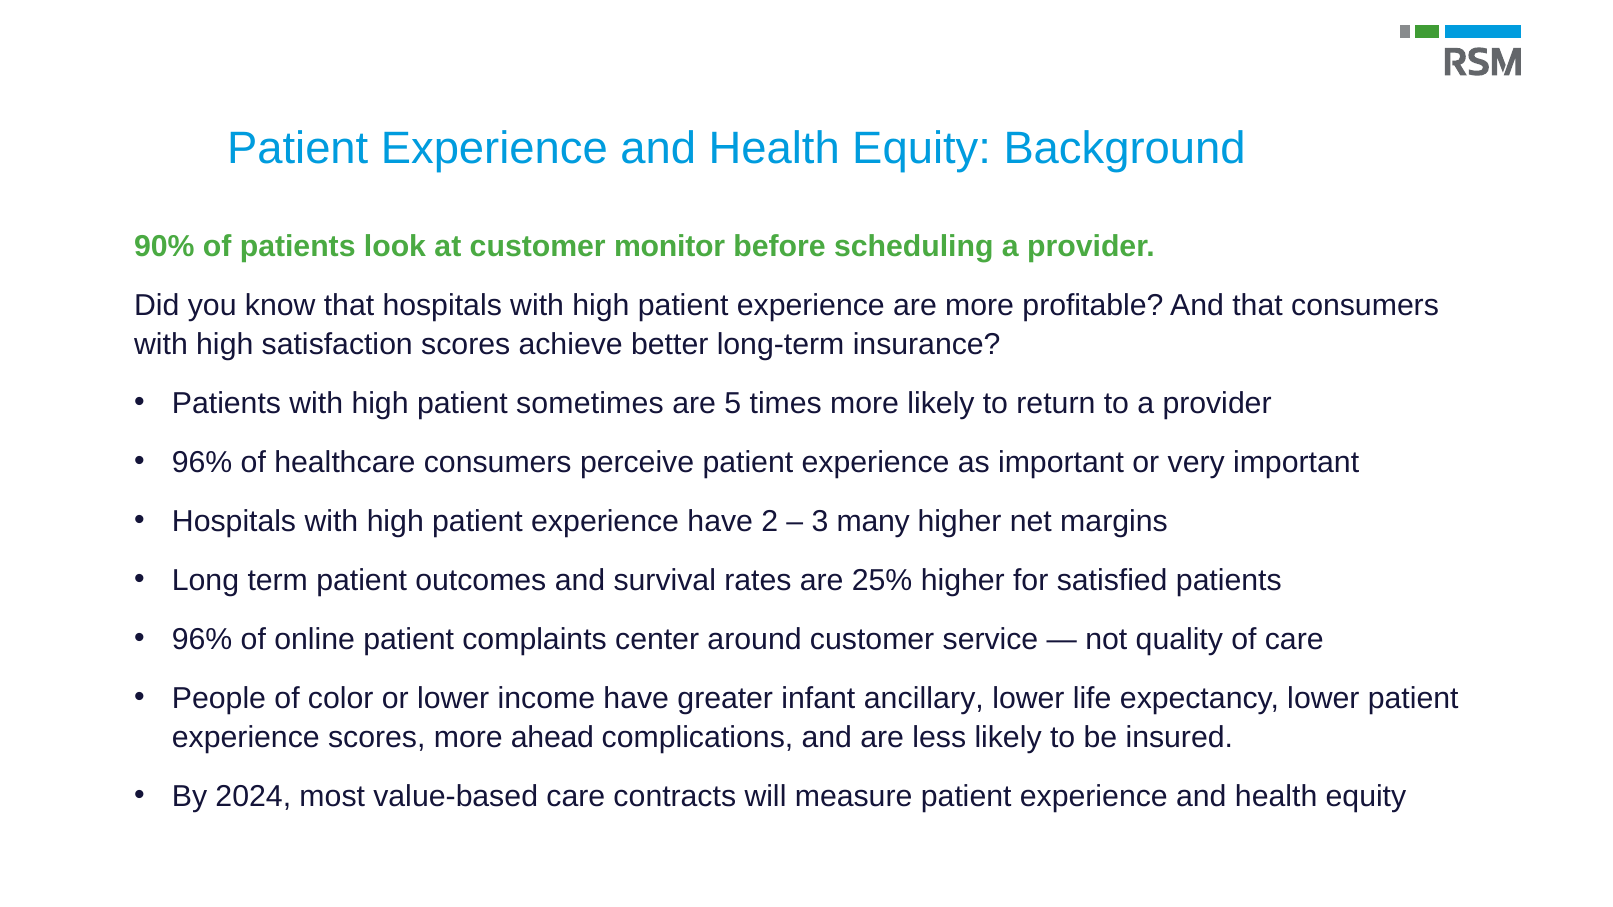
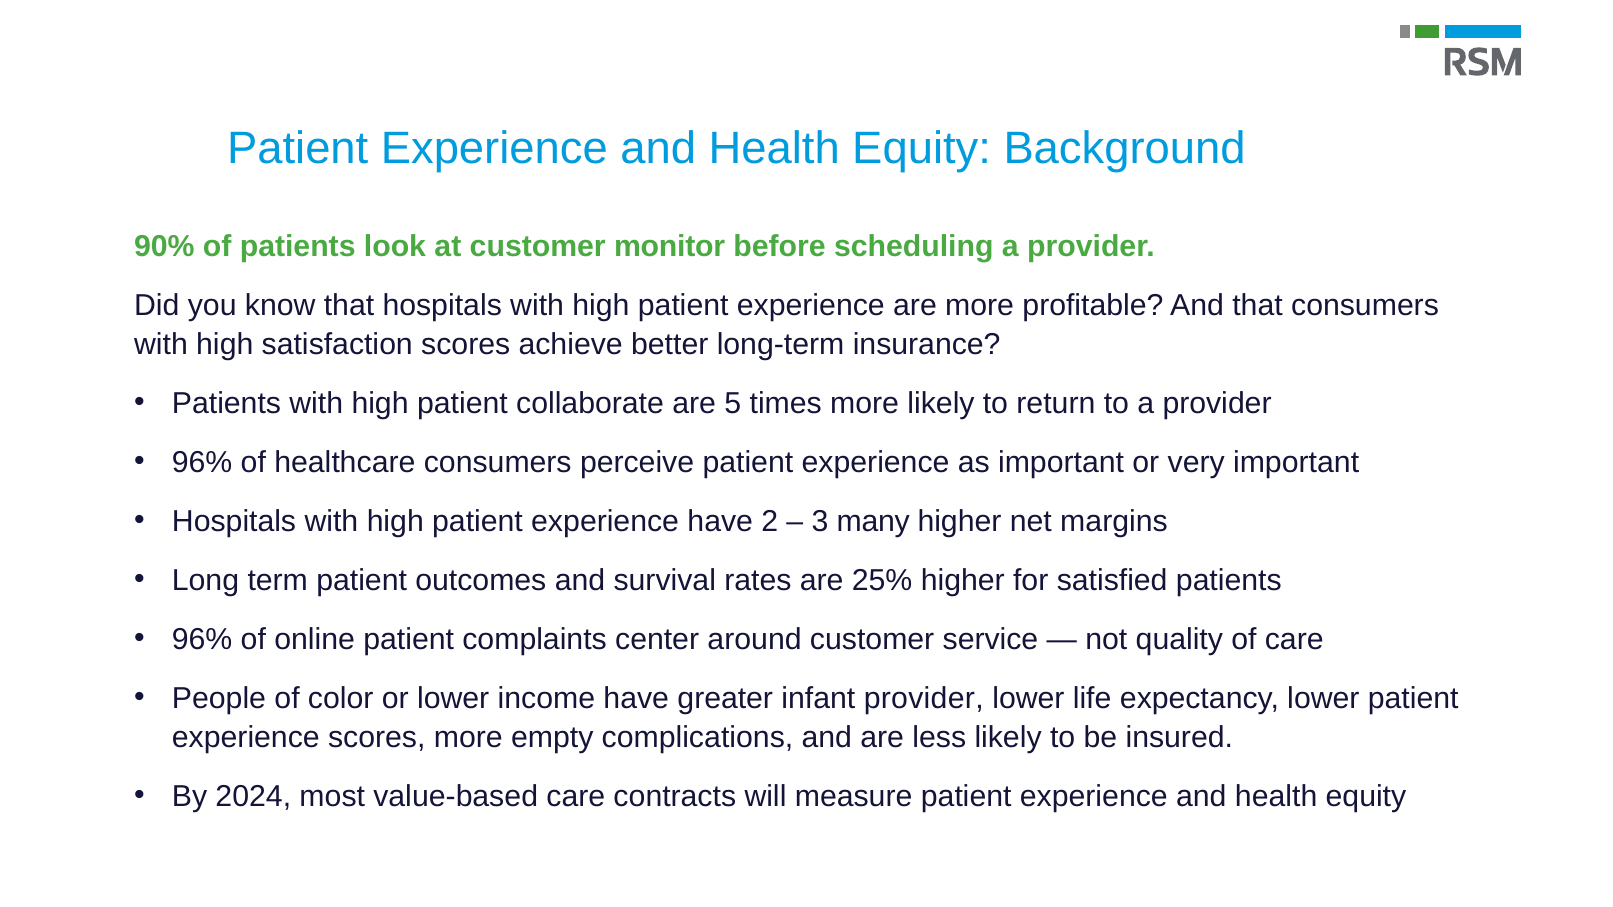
sometimes: sometimes -> collaborate
infant ancillary: ancillary -> provider
ahead: ahead -> empty
